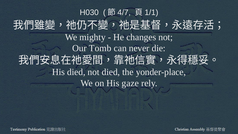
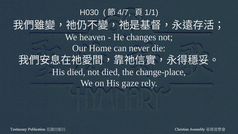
mighty: mighty -> heaven
Tomb: Tomb -> Home
yonder-place: yonder-place -> change-place
